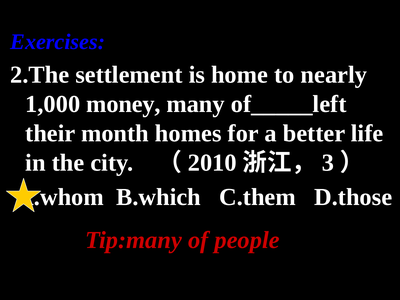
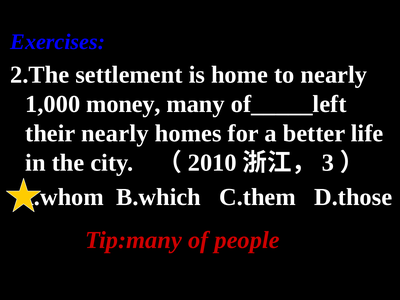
their month: month -> nearly
